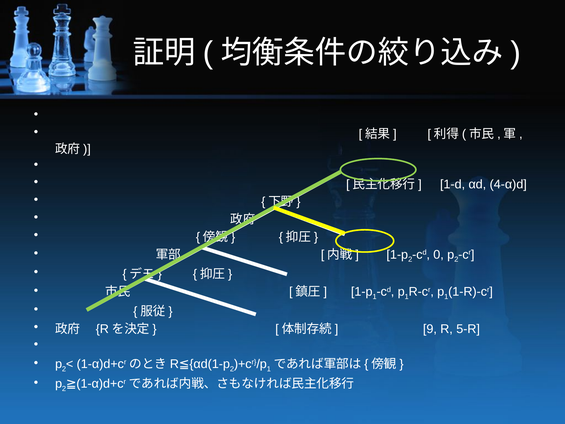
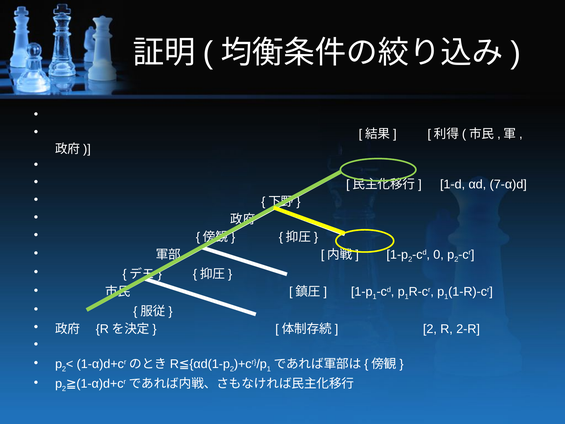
4-α)d: 4-α)d -> 7-α)d
9 at (430, 329): 9 -> 2
5-R: 5-R -> 2-R
